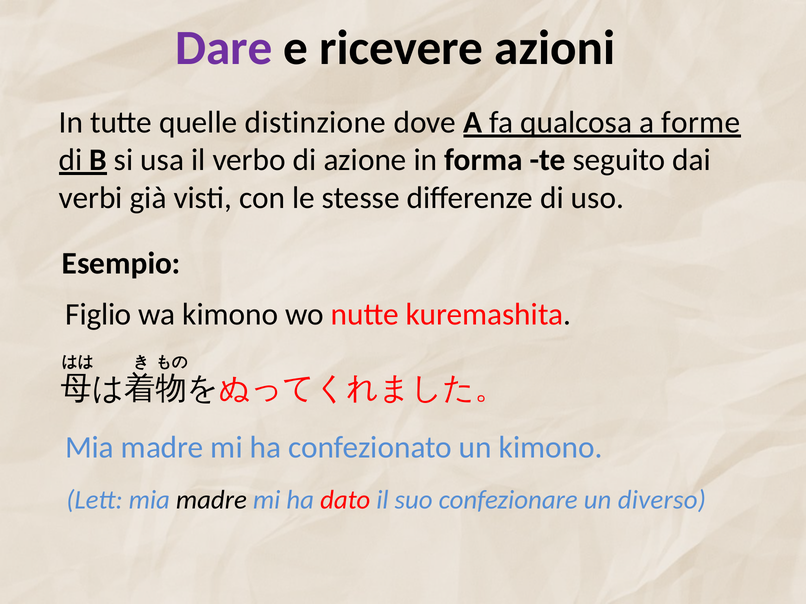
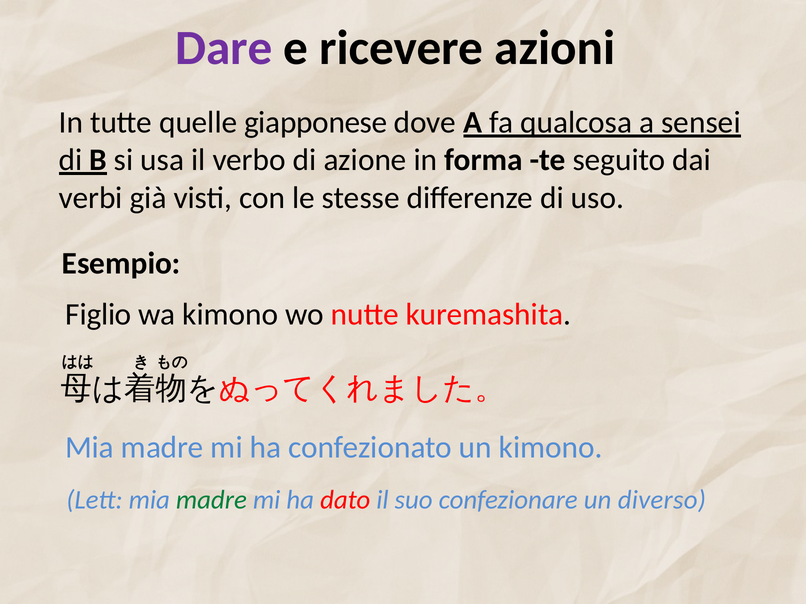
distinzione: distinzione -> giapponese
forme: forme -> sensei
madre at (211, 500) colour: black -> green
